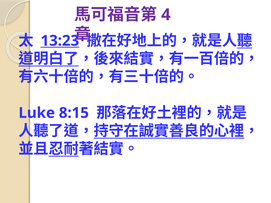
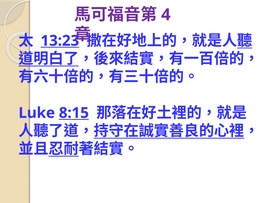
8:15 underline: none -> present
